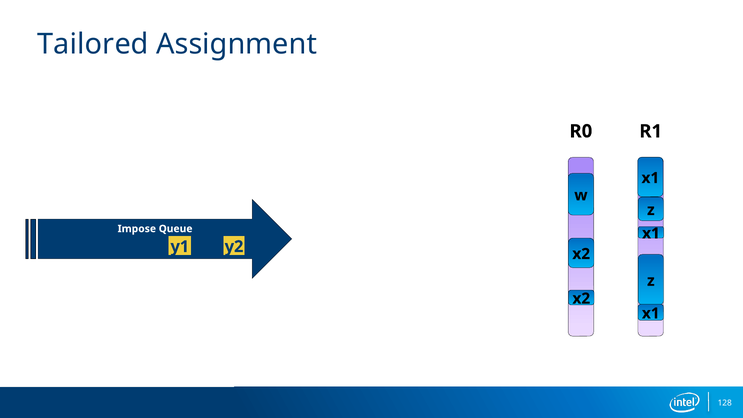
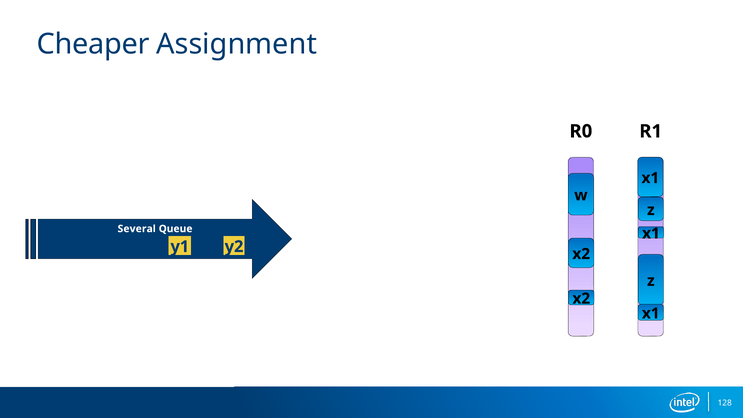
Tailored: Tailored -> Cheaper
Impose: Impose -> Several
